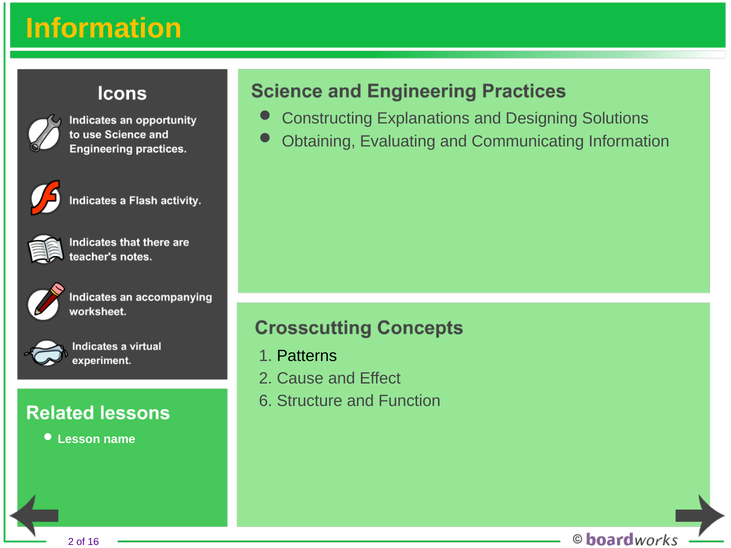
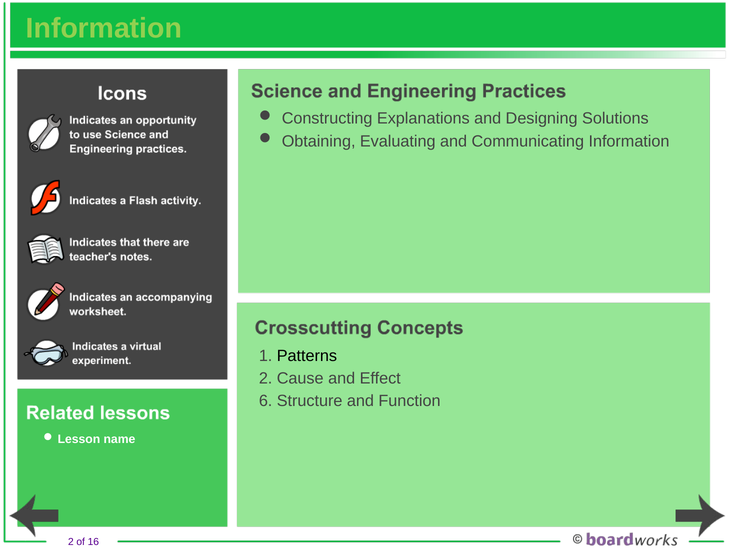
Information at (104, 28) colour: yellow -> light green
